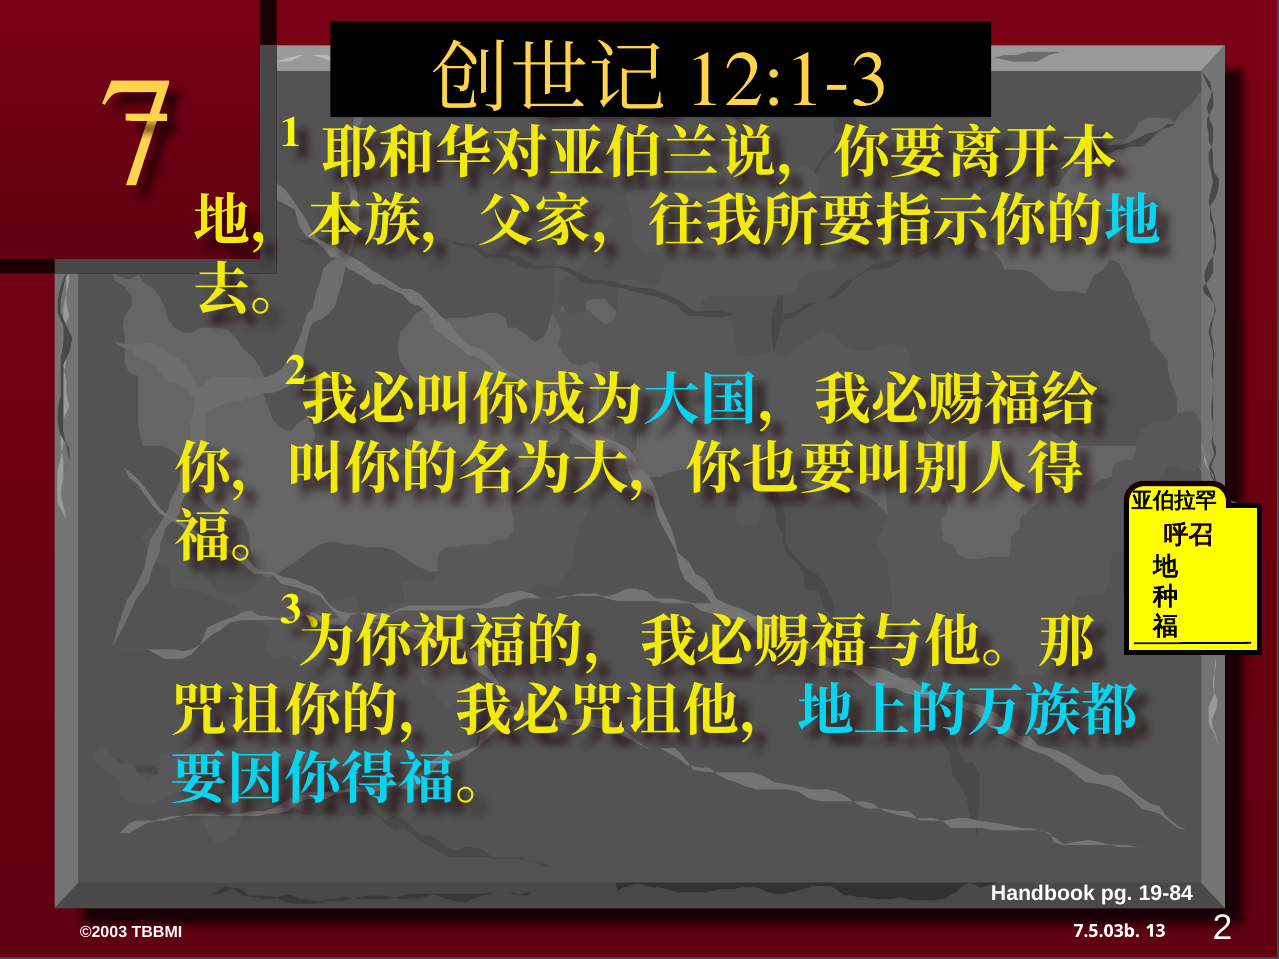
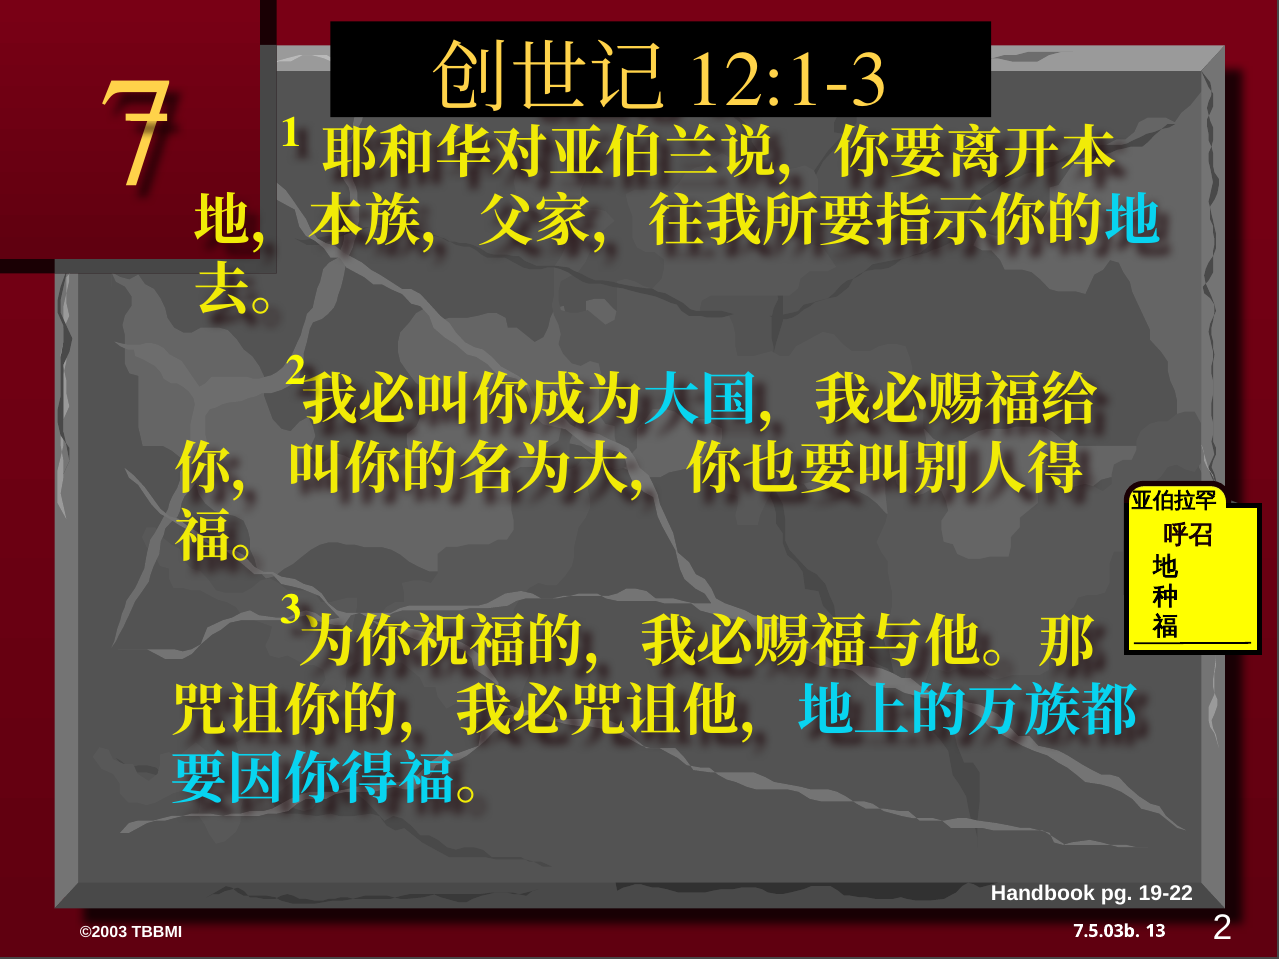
19-84: 19-84 -> 19-22
